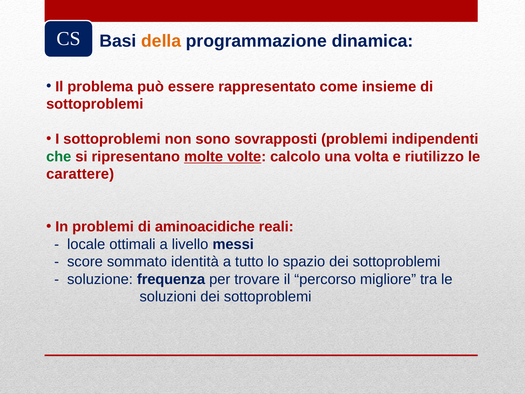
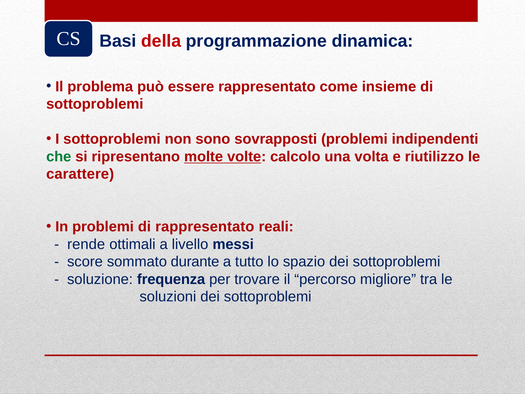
della colour: orange -> red
di aminoacidiche: aminoacidiche -> rappresentato
locale: locale -> rende
identità: identità -> durante
